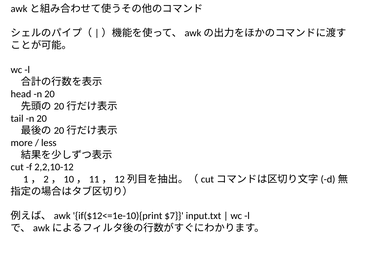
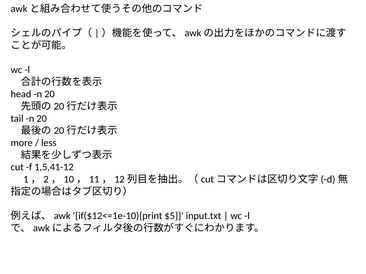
2,2,10-12: 2,2,10-12 -> 1,5,41-12
$7: $7 -> $5
